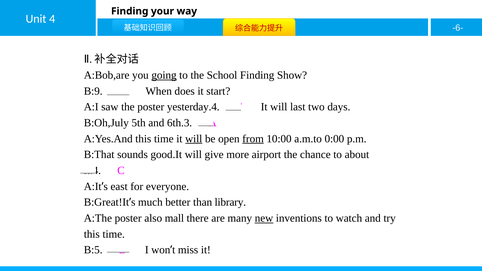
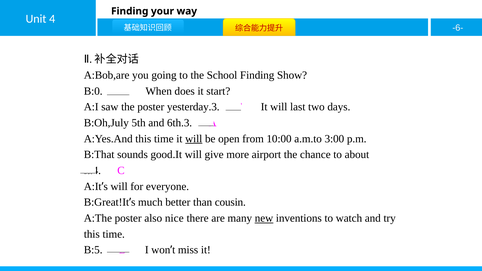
going underline: present -> none
B:9: B:9 -> B:0
yesterday.4: yesterday.4 -> yesterday.3
from underline: present -> none
0:00: 0:00 -> 3:00
east at (119, 186): east -> will
library: library -> cousin
mall: mall -> nice
